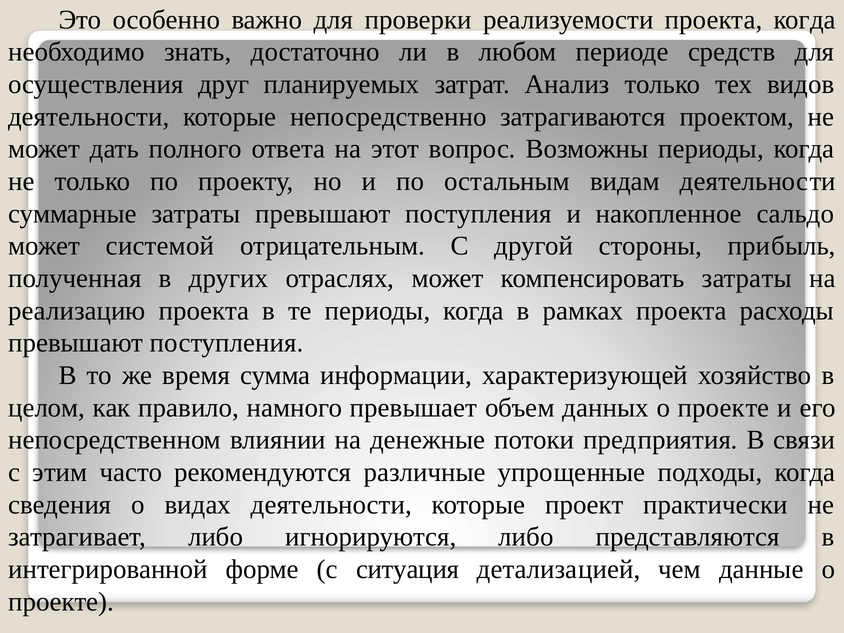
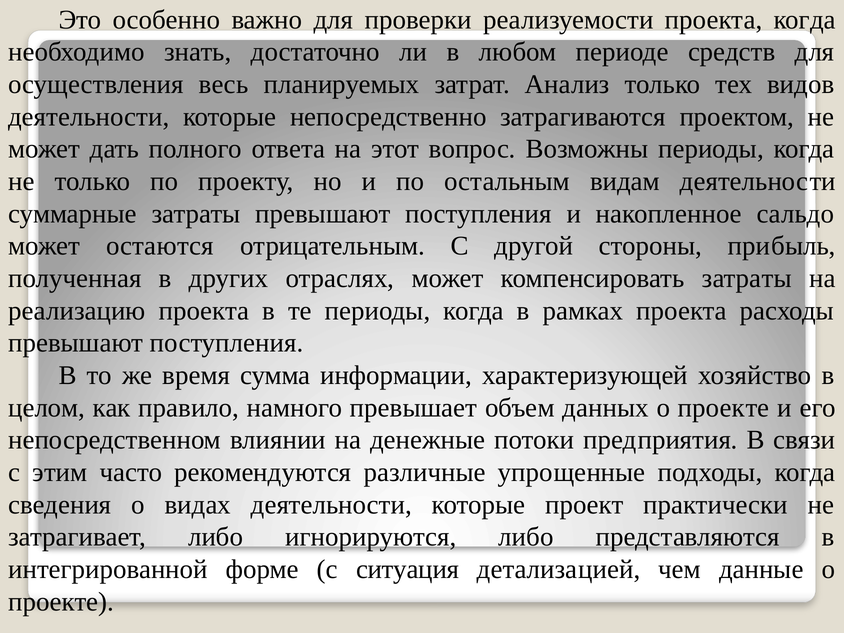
друг: друг -> весь
системой: системой -> остаются
